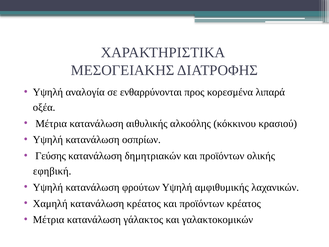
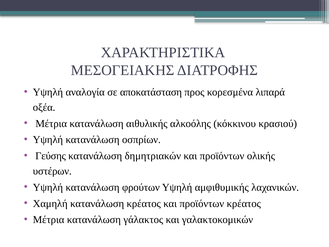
ενθαρρύνονται: ενθαρρύνονται -> αποκατάσταση
εφηβική: εφηβική -> υστέρων
